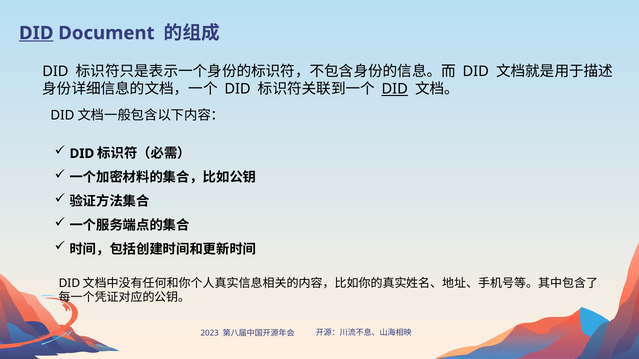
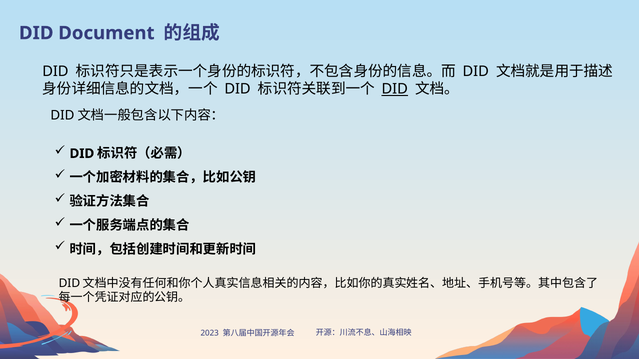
DID at (36, 33) underline: present -> none
